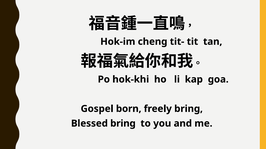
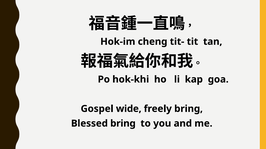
born: born -> wide
